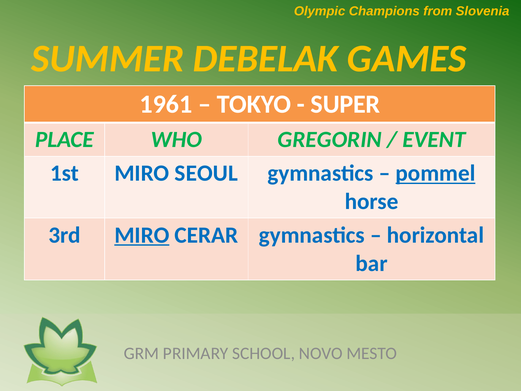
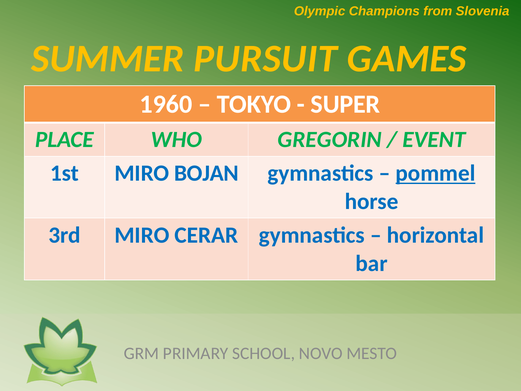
DEBELAK: DEBELAK -> PURSUIT
1961: 1961 -> 1960
SEOUL: SEOUL -> BOJAN
MIRO at (142, 235) underline: present -> none
